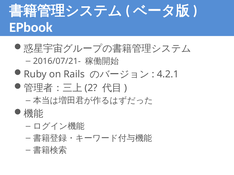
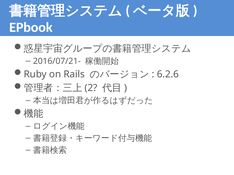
4.2.1: 4.2.1 -> 6.2.6
